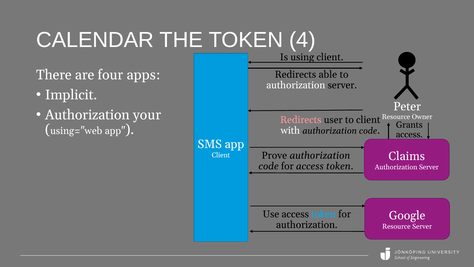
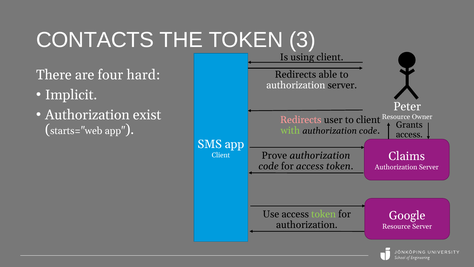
CALENDAR: CALENDAR -> CONTACTS
4: 4 -> 3
apps: apps -> hard
your: your -> exist
using="web: using="web -> starts="web
with colour: white -> light green
token at (324, 214) colour: light blue -> light green
